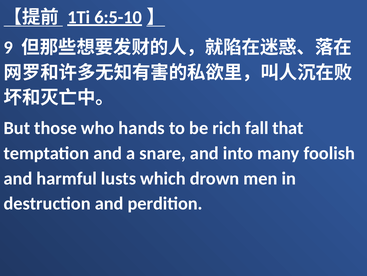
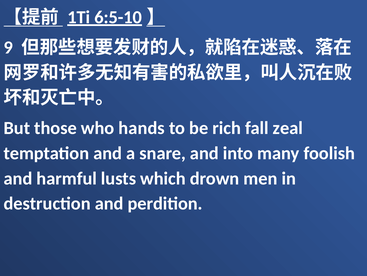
that: that -> zeal
